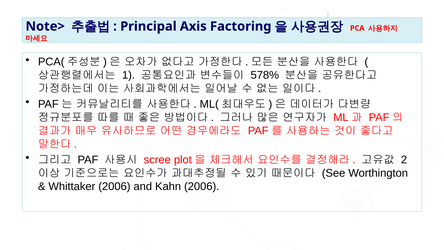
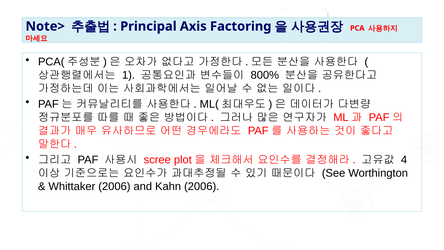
578%: 578% -> 800%
2: 2 -> 4
